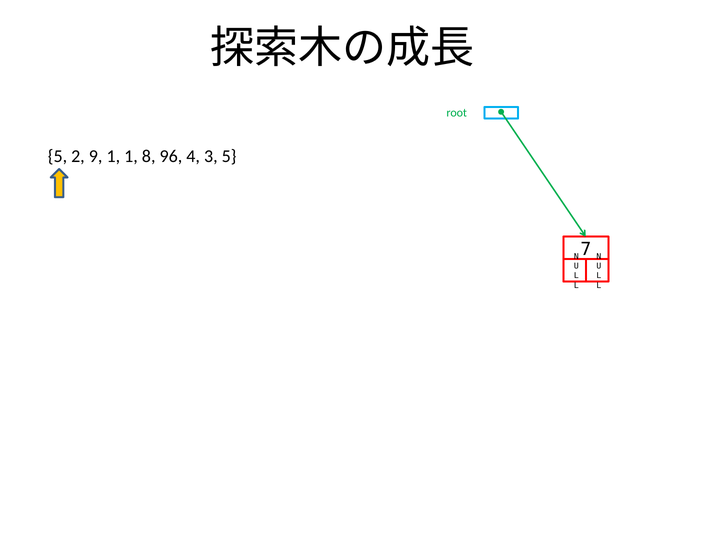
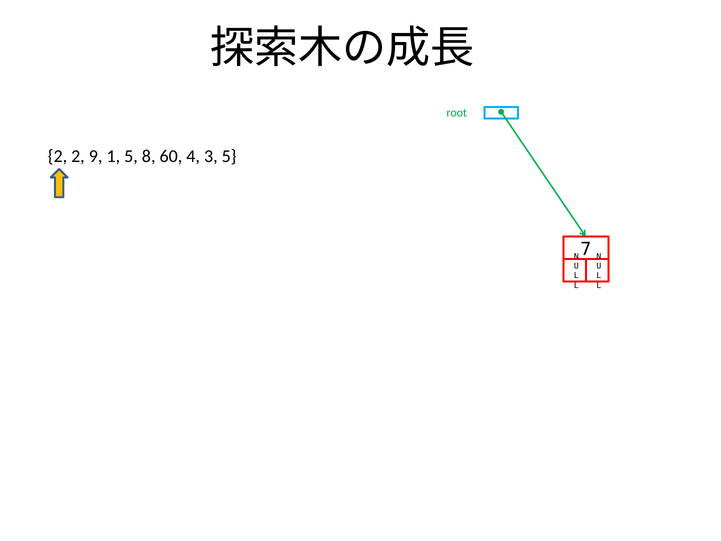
5 at (57, 156): 5 -> 2
1 1: 1 -> 5
96: 96 -> 60
